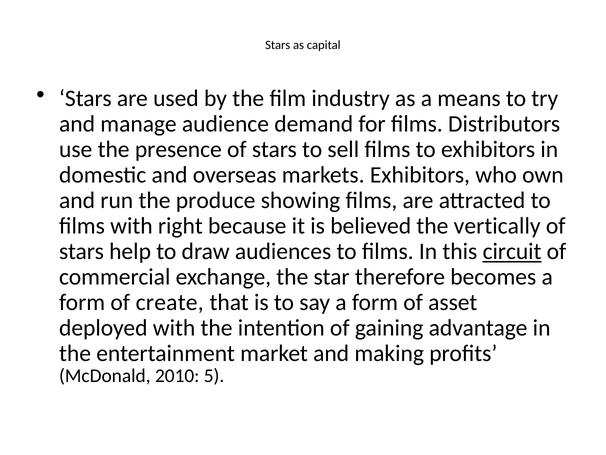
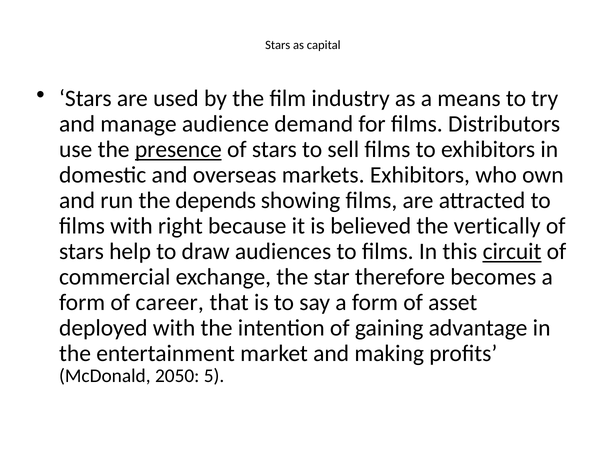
presence underline: none -> present
produce: produce -> depends
create: create -> career
2010: 2010 -> 2050
